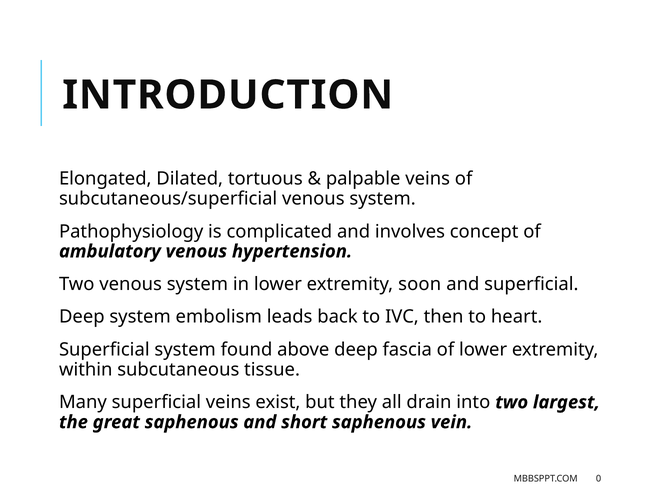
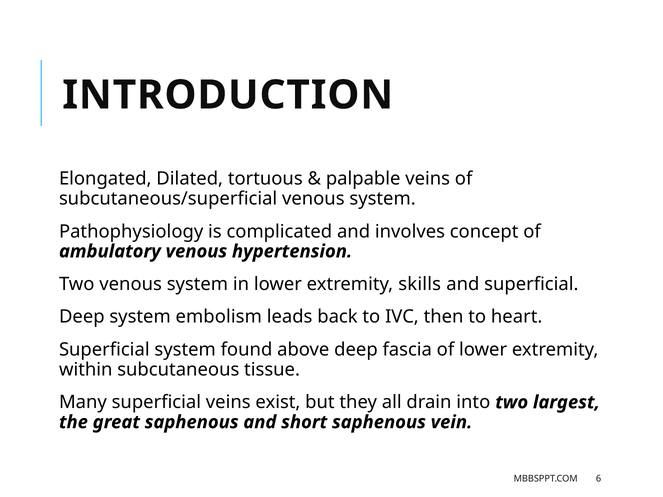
soon: soon -> skills
0: 0 -> 6
